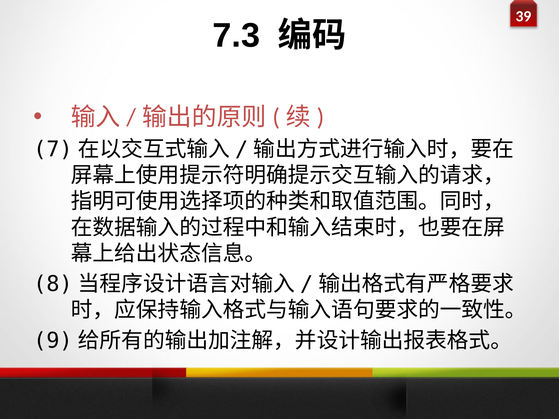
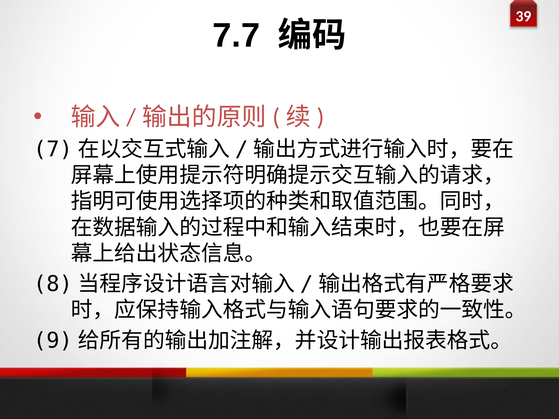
7.3: 7.3 -> 7.7
